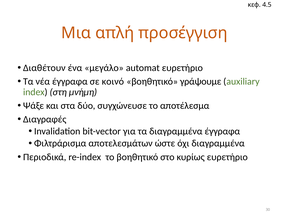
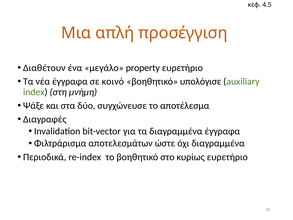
automat: automat -> property
γράψουμε: γράψουμε -> υπολόγισε
